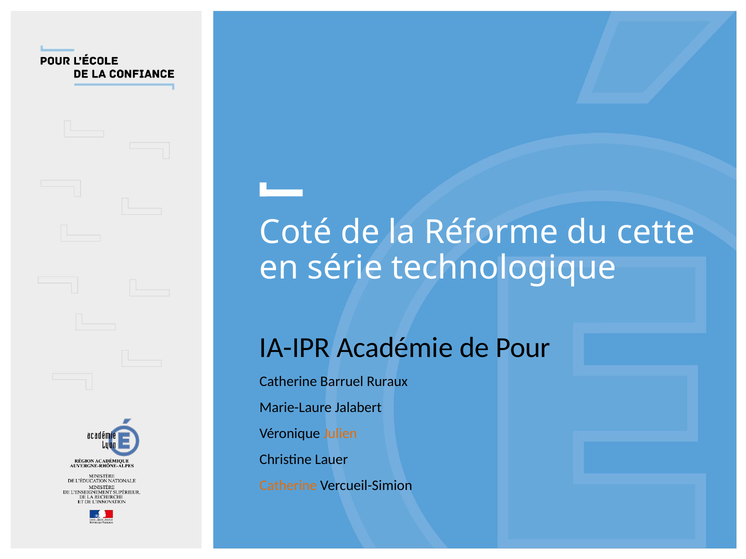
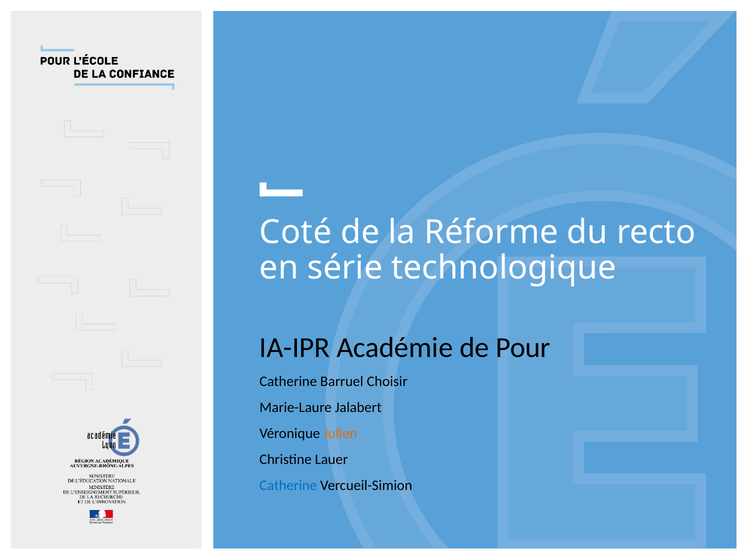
cette: cette -> recto
Ruraux: Ruraux -> Choisir
Catherine at (288, 486) colour: orange -> blue
